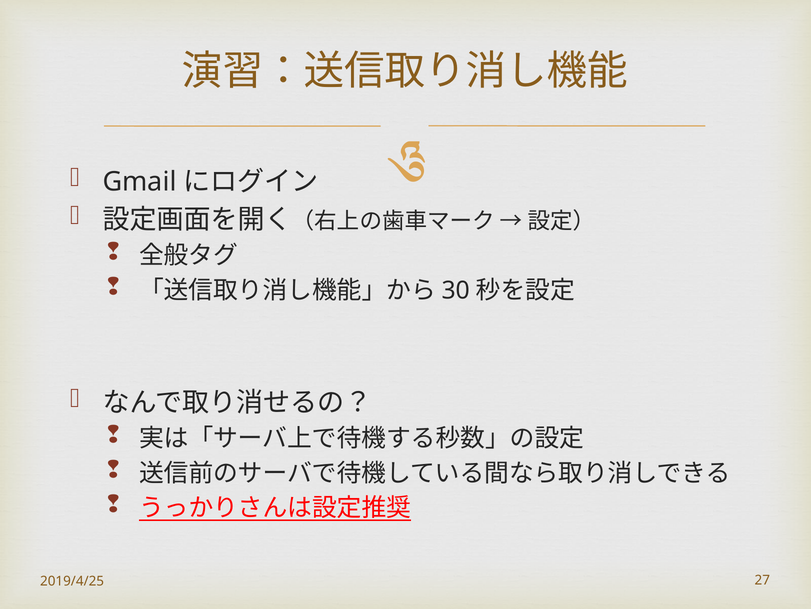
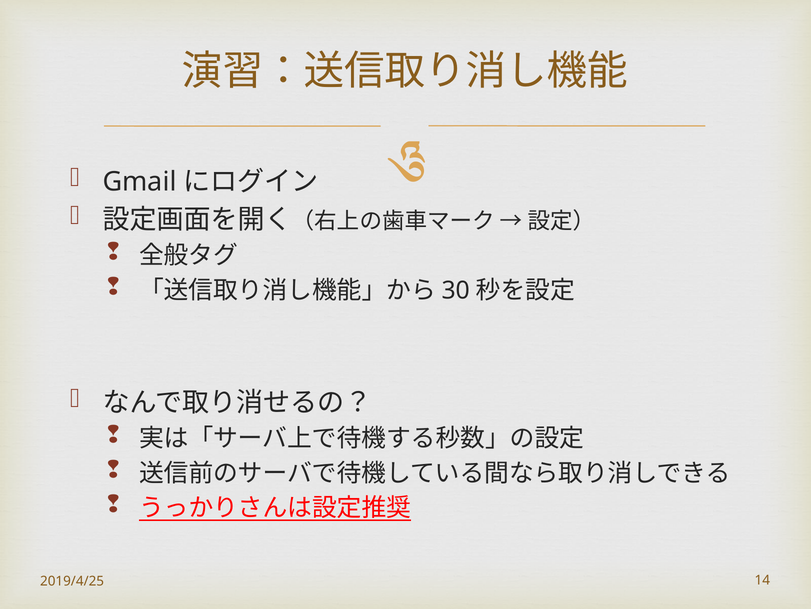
27: 27 -> 14
